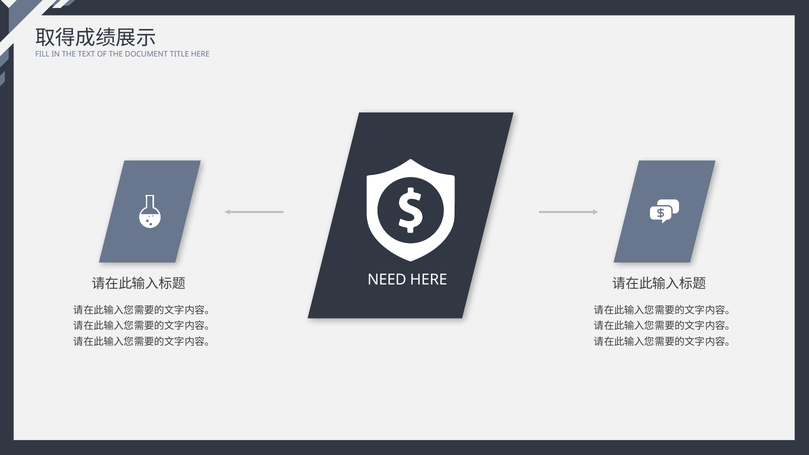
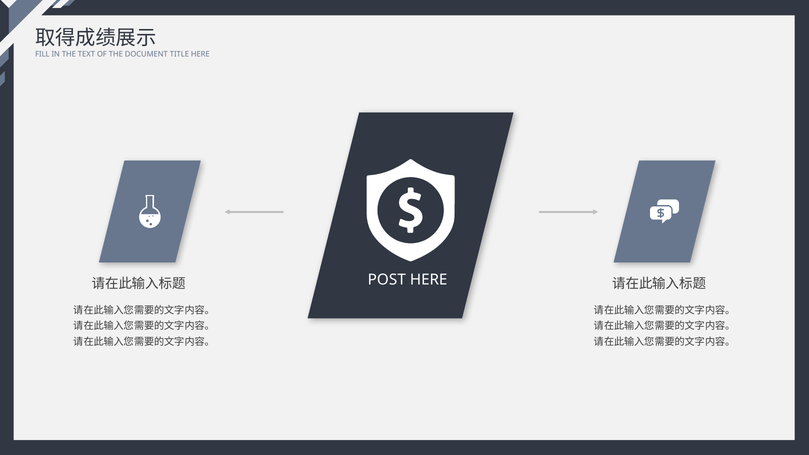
NEED: NEED -> POST
